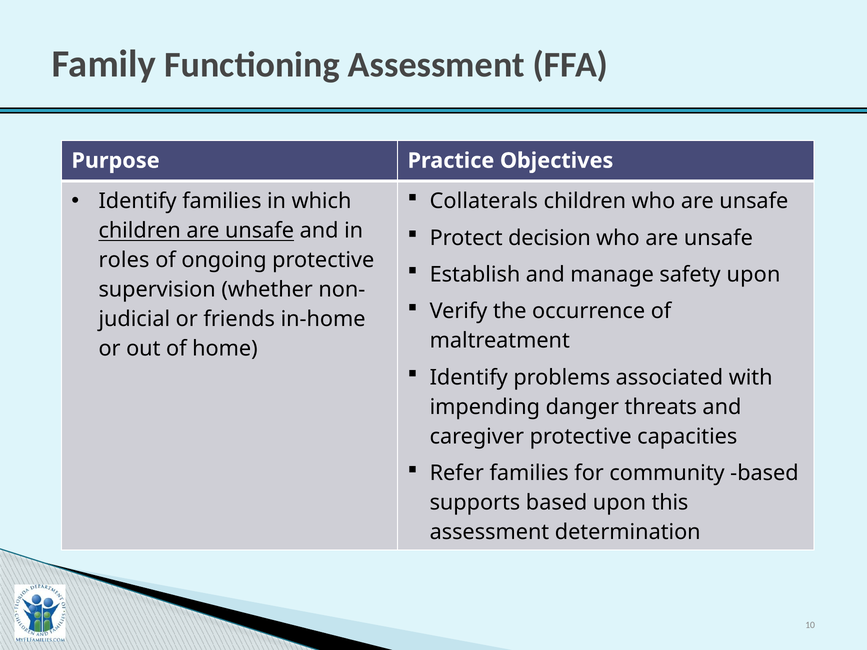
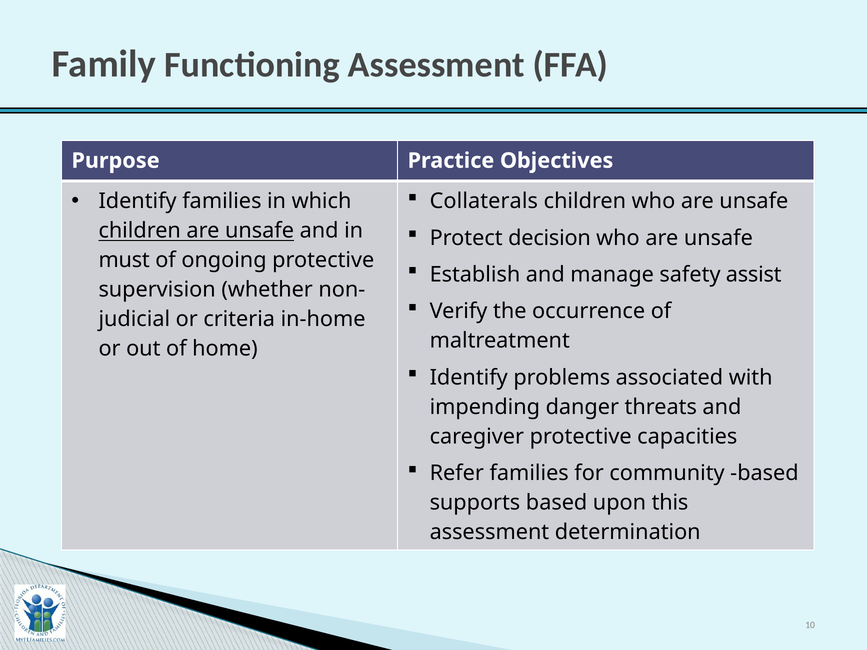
roles: roles -> must
safety upon: upon -> assist
friends: friends -> criteria
